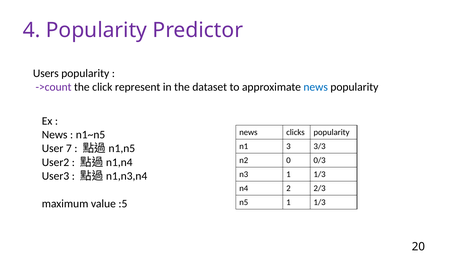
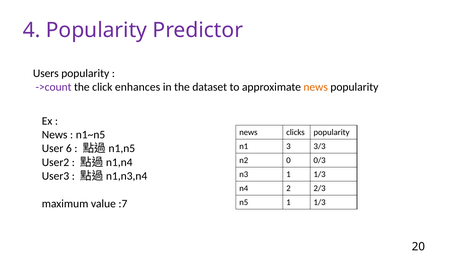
represent: represent -> enhances
news at (316, 87) colour: blue -> orange
7: 7 -> 6
:5: :5 -> :7
